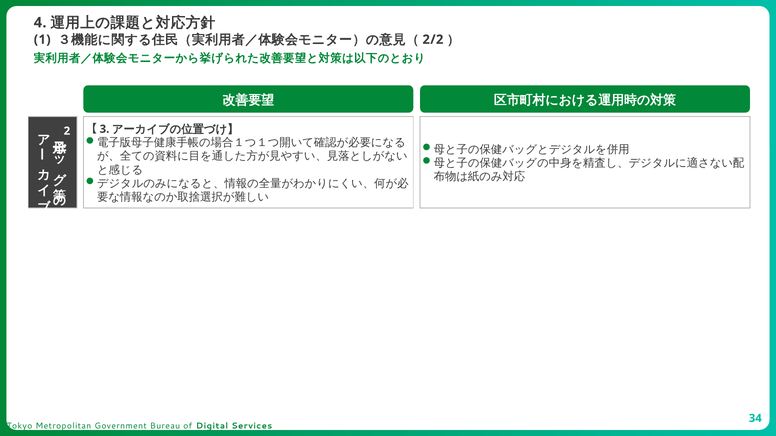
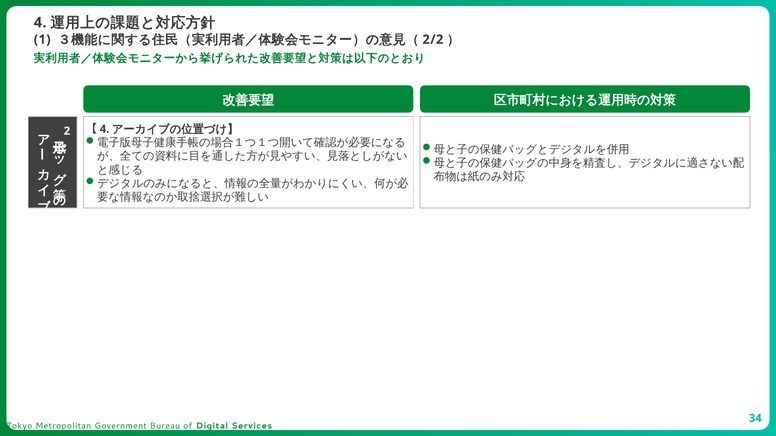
3 at (105, 129): 3 -> 4
